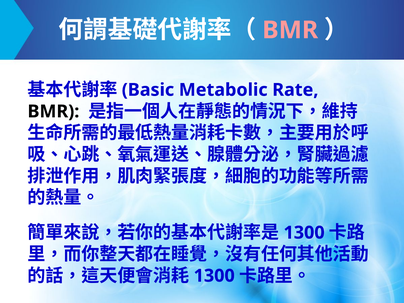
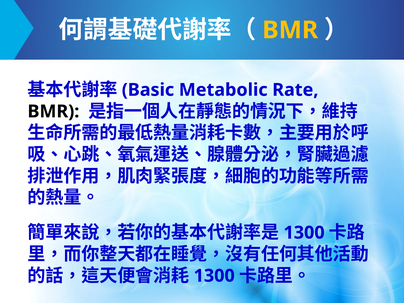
BMR at (290, 30) colour: pink -> yellow
